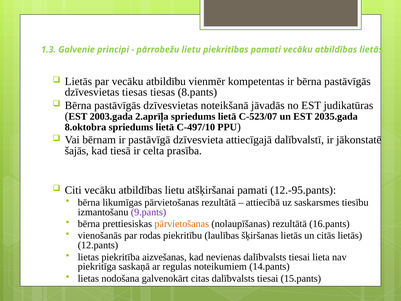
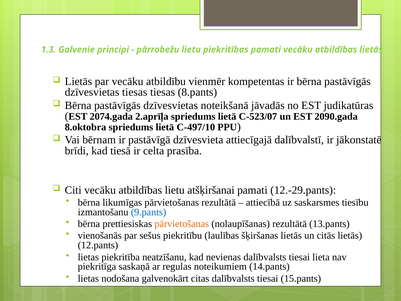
2003.gada: 2003.gada -> 2074.gada
2035.gada: 2035.gada -> 2090.gada
šajās: šajās -> brīdi
12.-95.pants: 12.-95.pants -> 12.-29.pants
9.pants colour: purple -> blue
16.pants: 16.pants -> 13.pants
rodas: rodas -> sešus
aizvešanas: aizvešanas -> neatzīšanu
